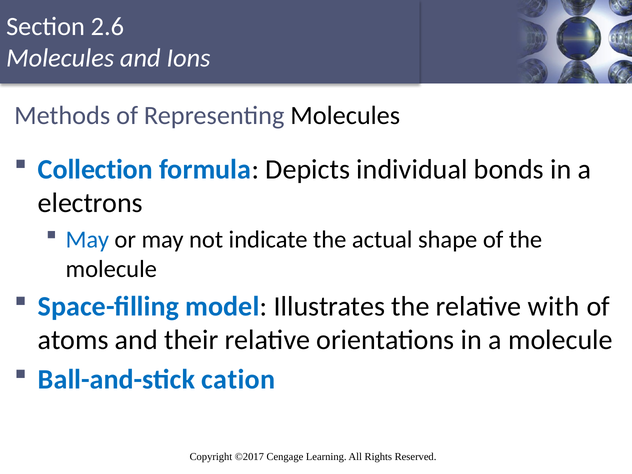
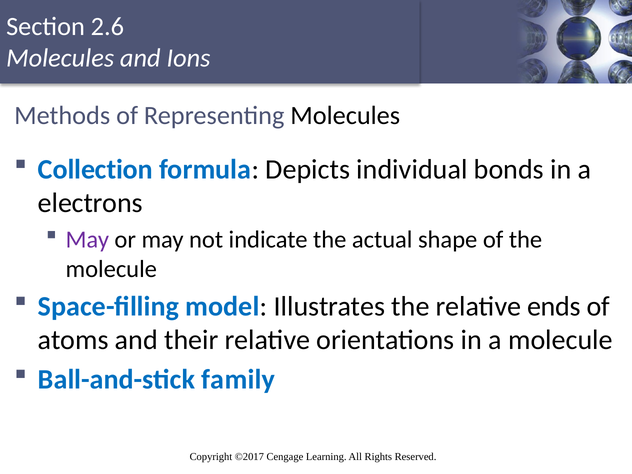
May at (87, 239) colour: blue -> purple
with: with -> ends
cation: cation -> family
